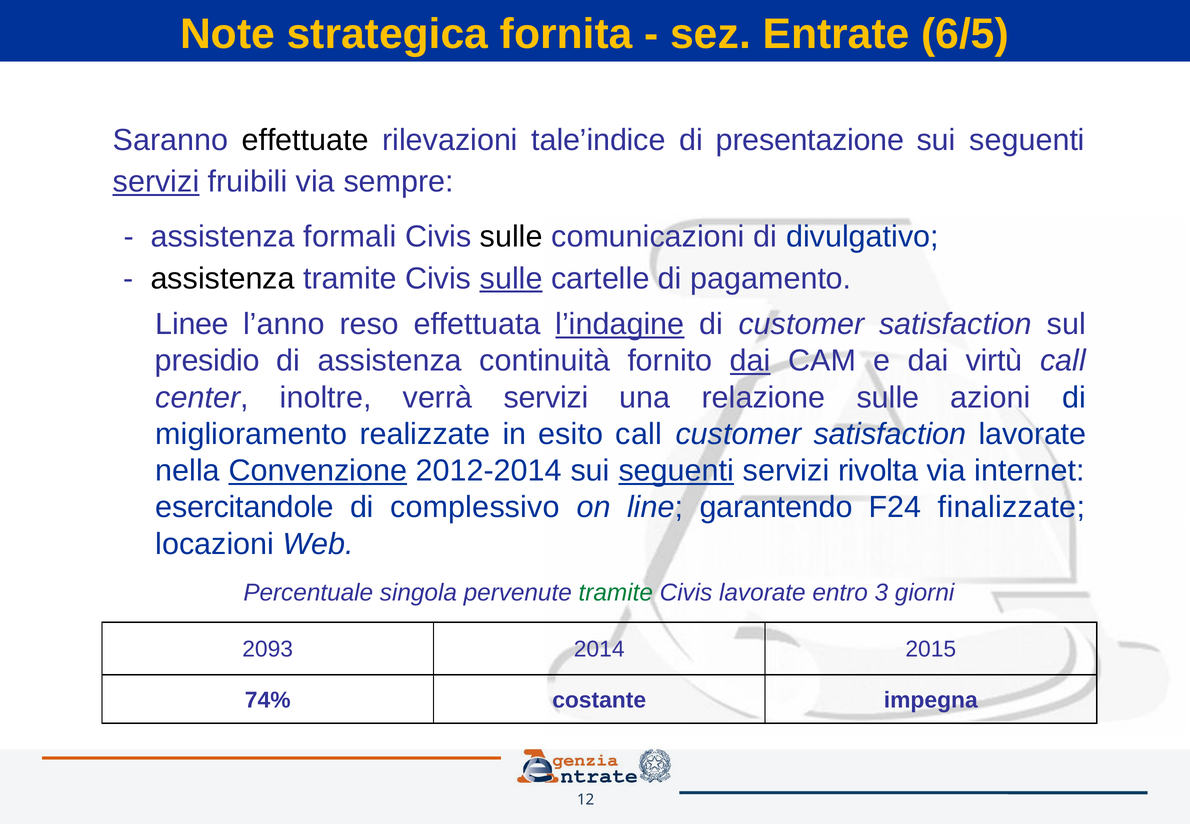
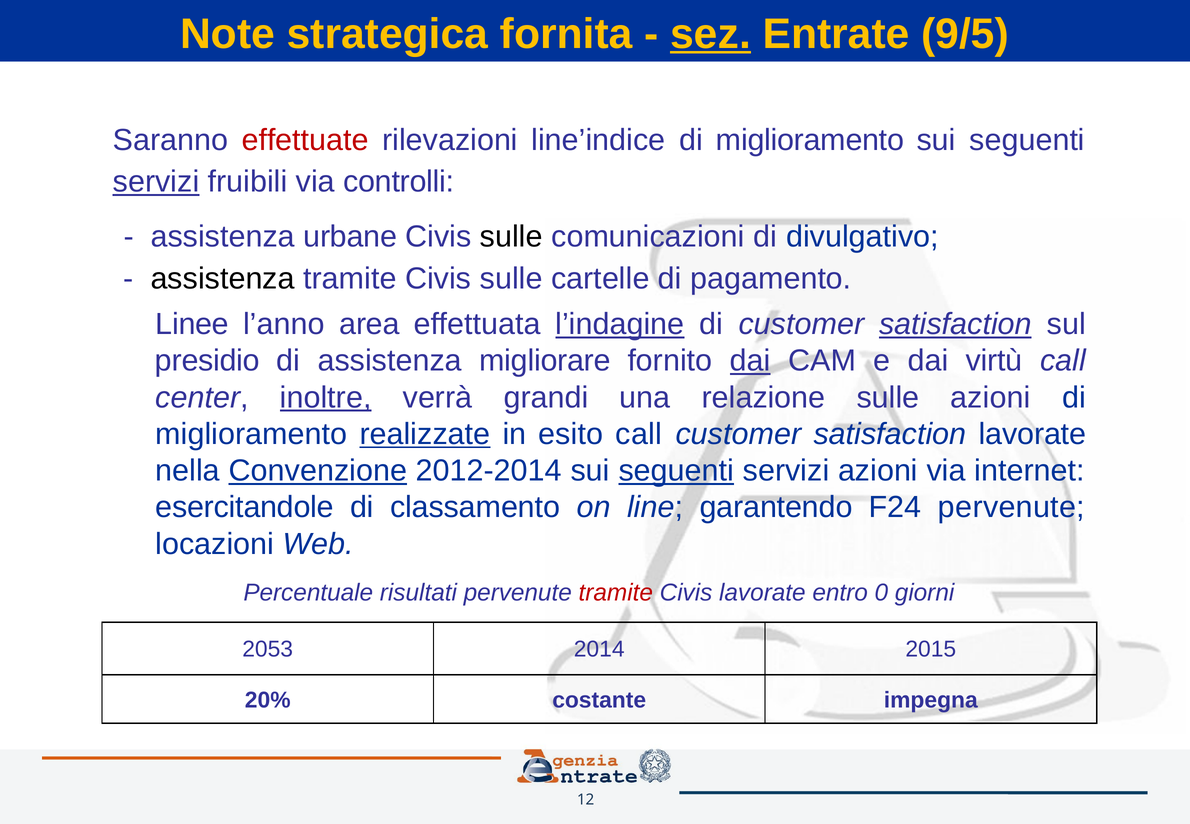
sez underline: none -> present
6/5: 6/5 -> 9/5
effettuate colour: black -> red
tale’indice: tale’indice -> line’indice
presentazione at (810, 140): presentazione -> miglioramento
sempre: sempre -> controlli
formali: formali -> urbane
sulle at (511, 278) underline: present -> none
reso: reso -> area
satisfaction at (955, 324) underline: none -> present
continuità: continuità -> migliorare
inoltre underline: none -> present
verrà servizi: servizi -> grandi
realizzate underline: none -> present
servizi rivolta: rivolta -> azioni
complessivo: complessivo -> classamento
F24 finalizzate: finalizzate -> pervenute
singola: singola -> risultati
tramite at (616, 593) colour: green -> red
3: 3 -> 0
2093: 2093 -> 2053
74%: 74% -> 20%
